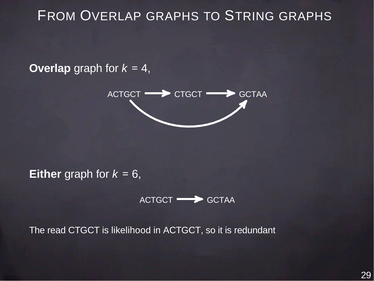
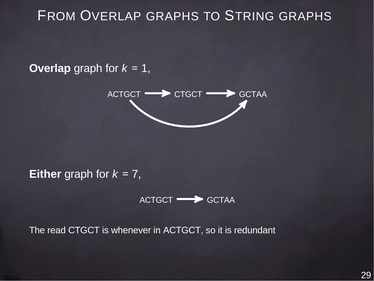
4: 4 -> 1
6: 6 -> 7
likelihood: likelihood -> whenever
